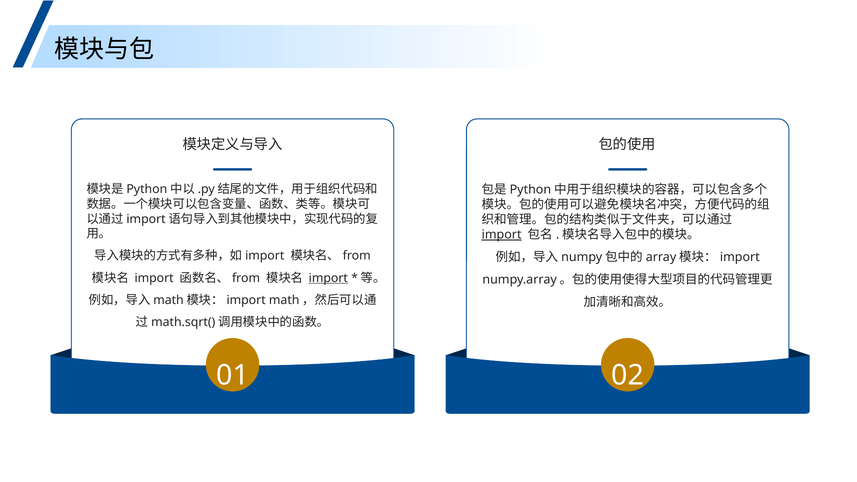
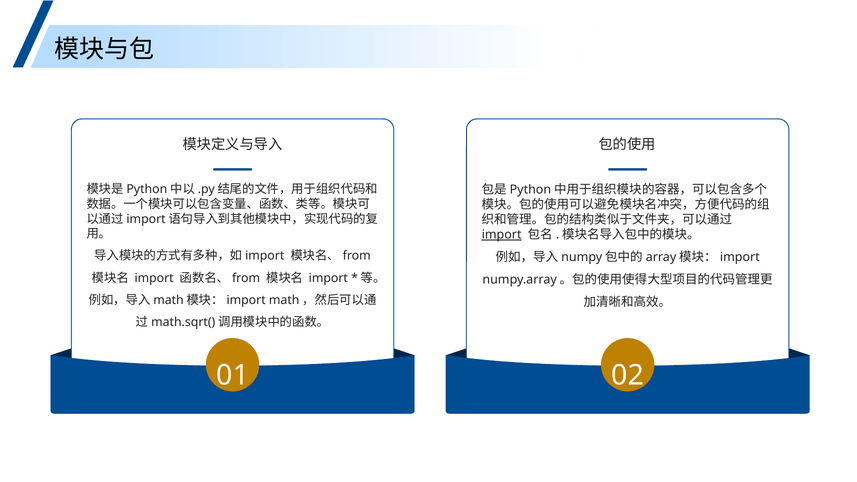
import at (328, 278) underline: present -> none
